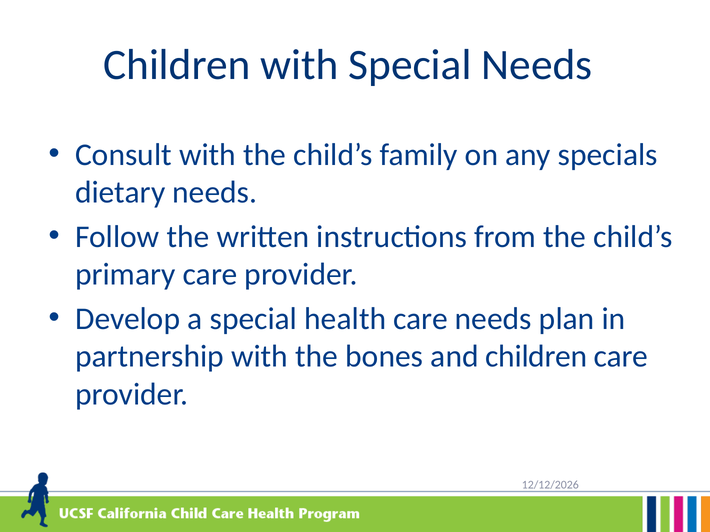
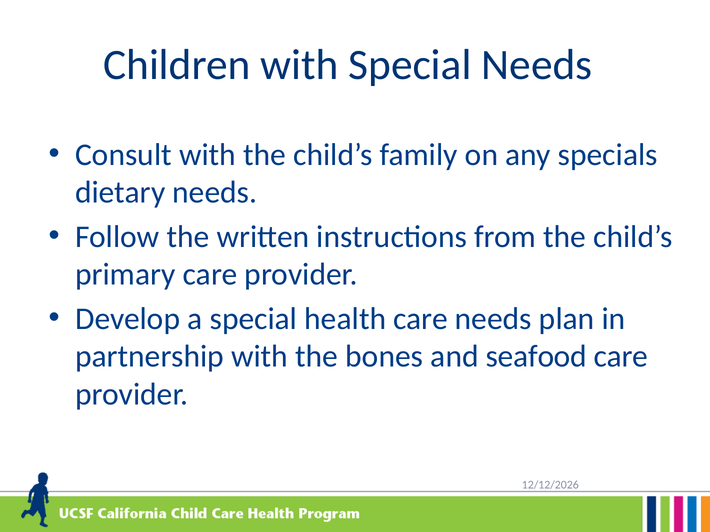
and children: children -> seafood
